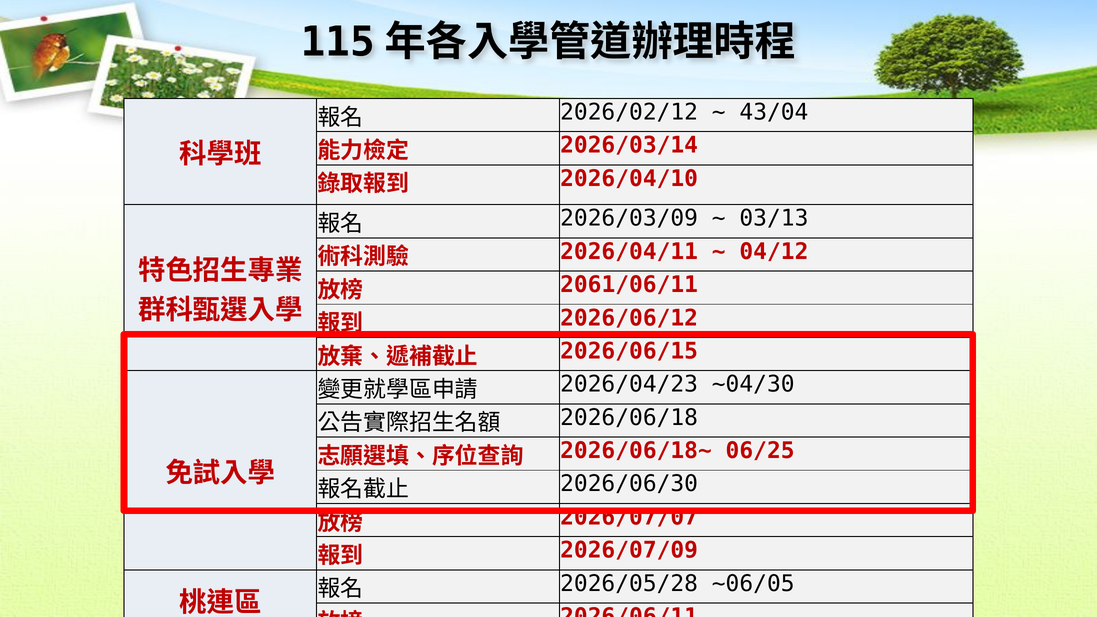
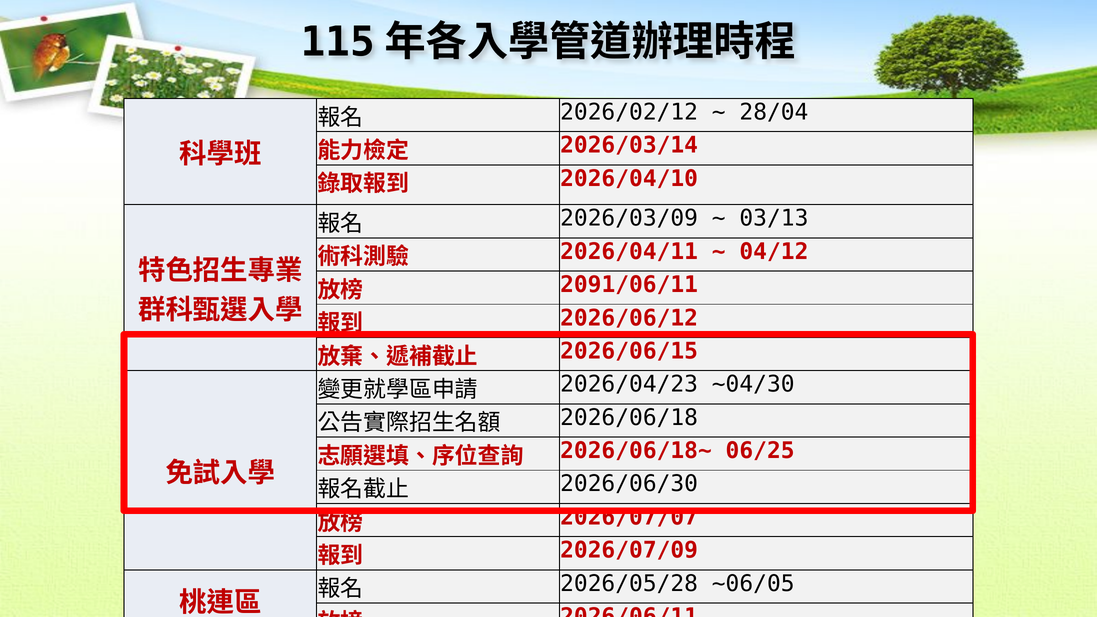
43/04: 43/04 -> 28/04
2061/06/11: 2061/06/11 -> 2091/06/11
